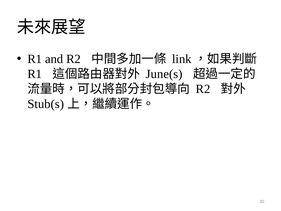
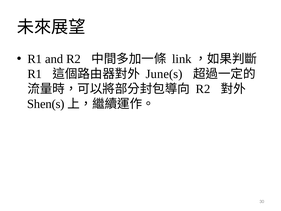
Stub(s: Stub(s -> Shen(s
